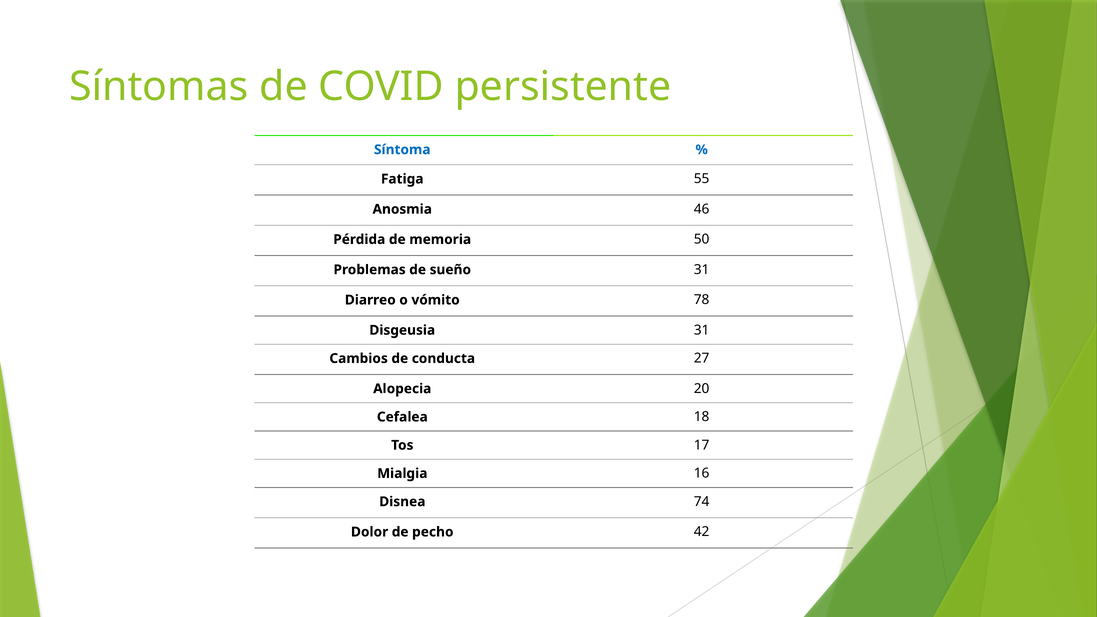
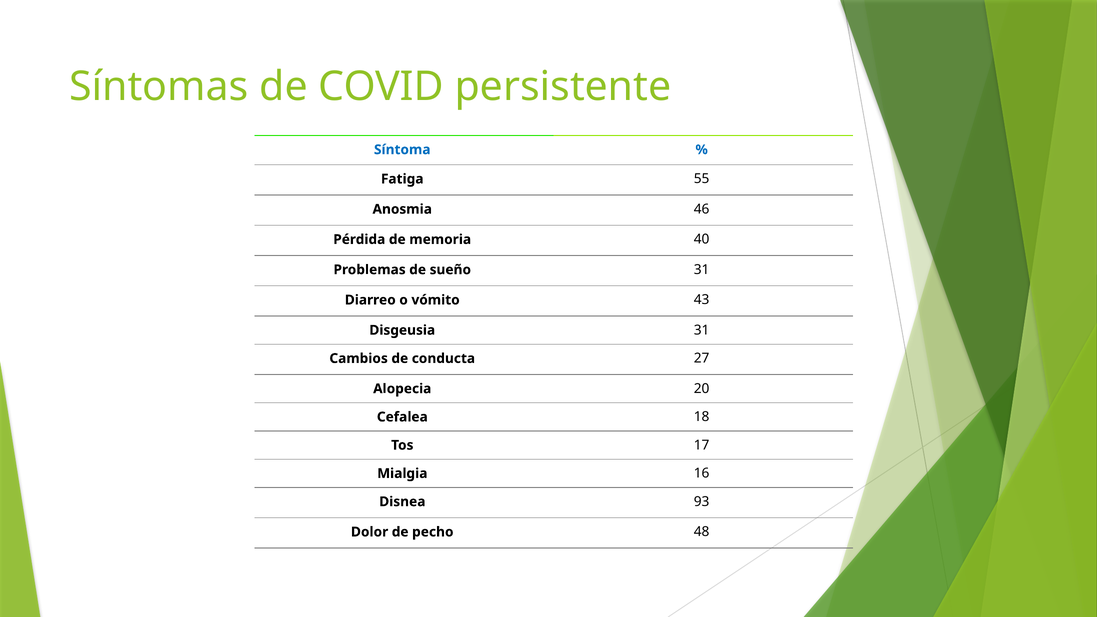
50: 50 -> 40
78: 78 -> 43
74: 74 -> 93
42: 42 -> 48
